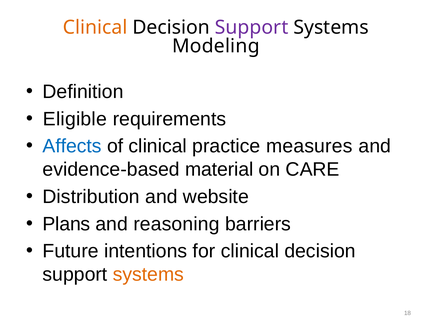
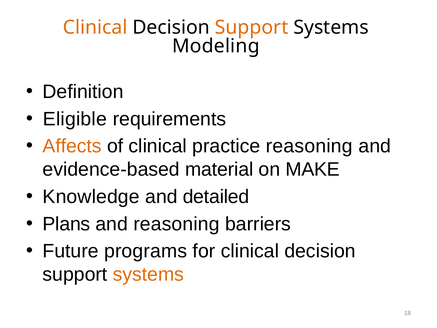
Support at (252, 28) colour: purple -> orange
Affects colour: blue -> orange
practice measures: measures -> reasoning
CARE: CARE -> MAKE
Distribution: Distribution -> Knowledge
website: website -> detailed
intentions: intentions -> programs
